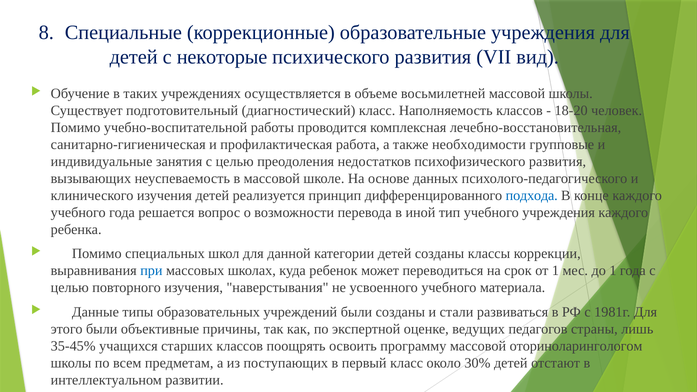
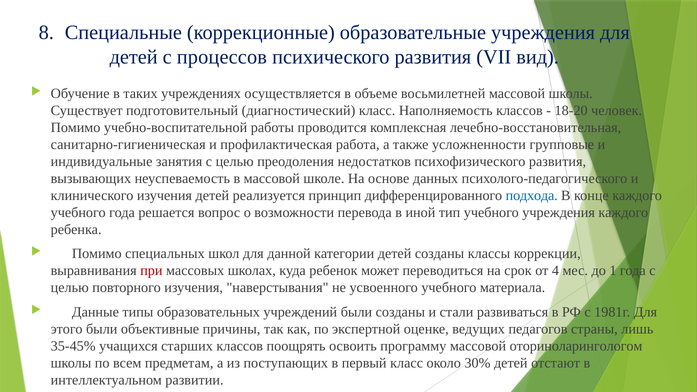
некоторые: некоторые -> процессов
необходимости: необходимости -> усложненности
при colour: blue -> red
от 1: 1 -> 4
